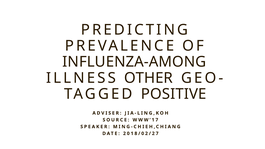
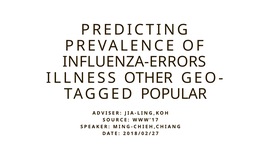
INFLUENZA-AMONG: INFLUENZA-AMONG -> INFLUENZA-ERRORS
POSITIVE: POSITIVE -> POPULAR
